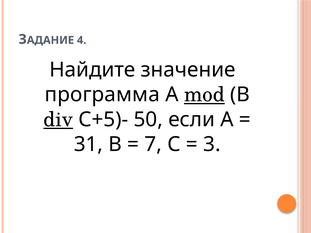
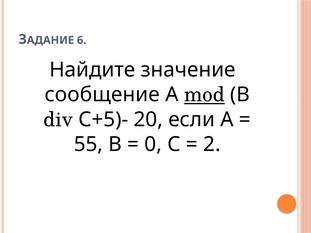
4: 4 -> 6
программа: программа -> сообщение
div underline: present -> none
50: 50 -> 20
31: 31 -> 55
7: 7 -> 0
3: 3 -> 2
